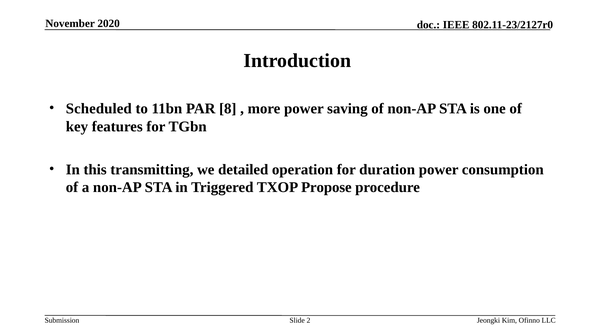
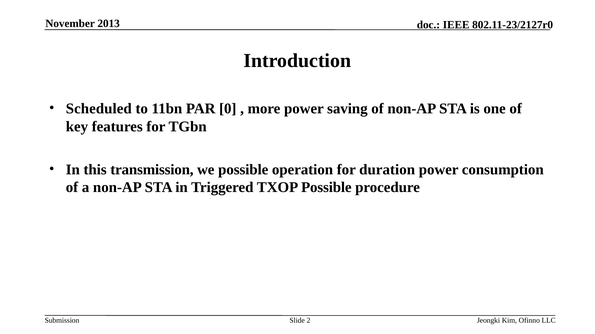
2020: 2020 -> 2013
8: 8 -> 0
transmitting: transmitting -> transmission
we detailed: detailed -> possible
TXOP Propose: Propose -> Possible
